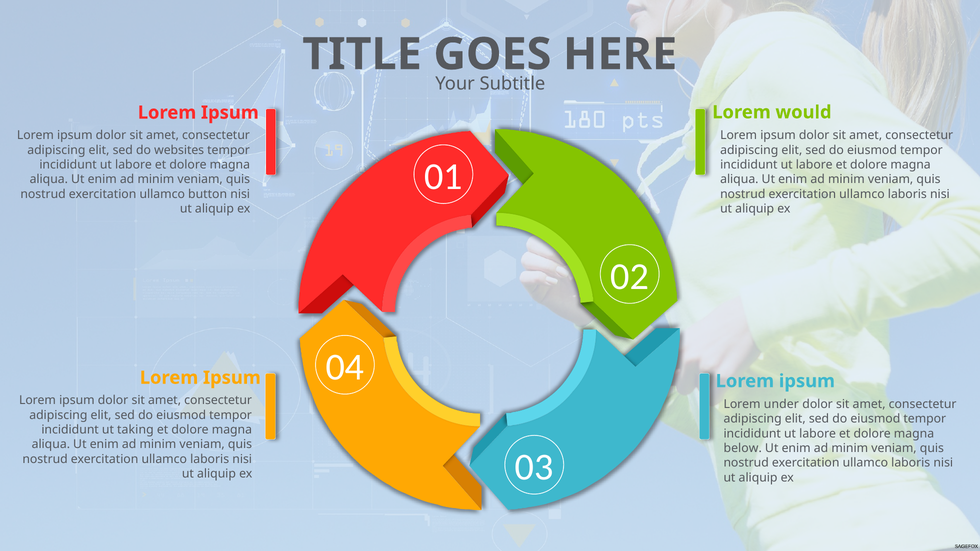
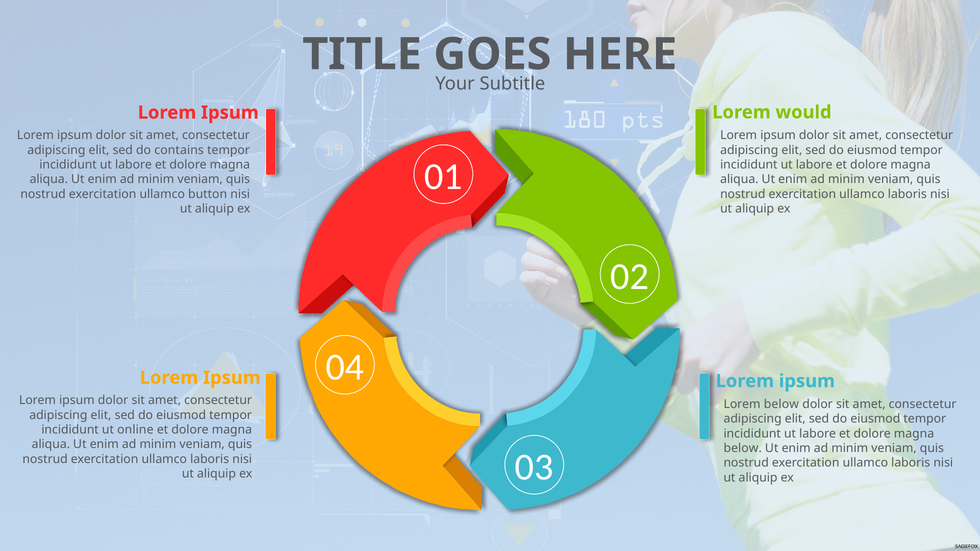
websites: websites -> contains
Lorem under: under -> below
taking: taking -> online
